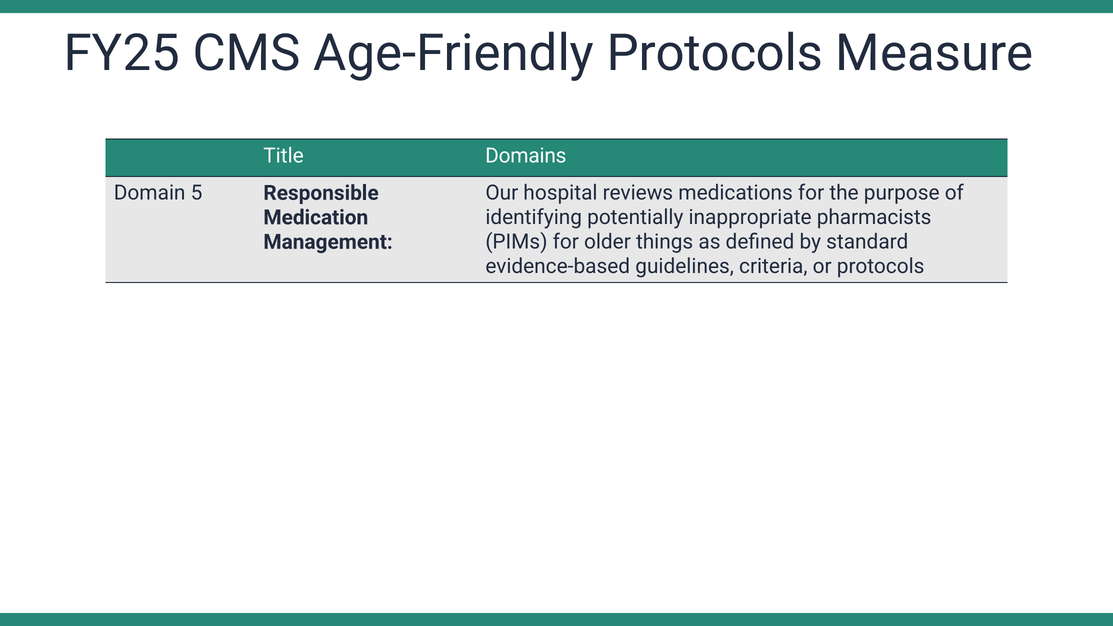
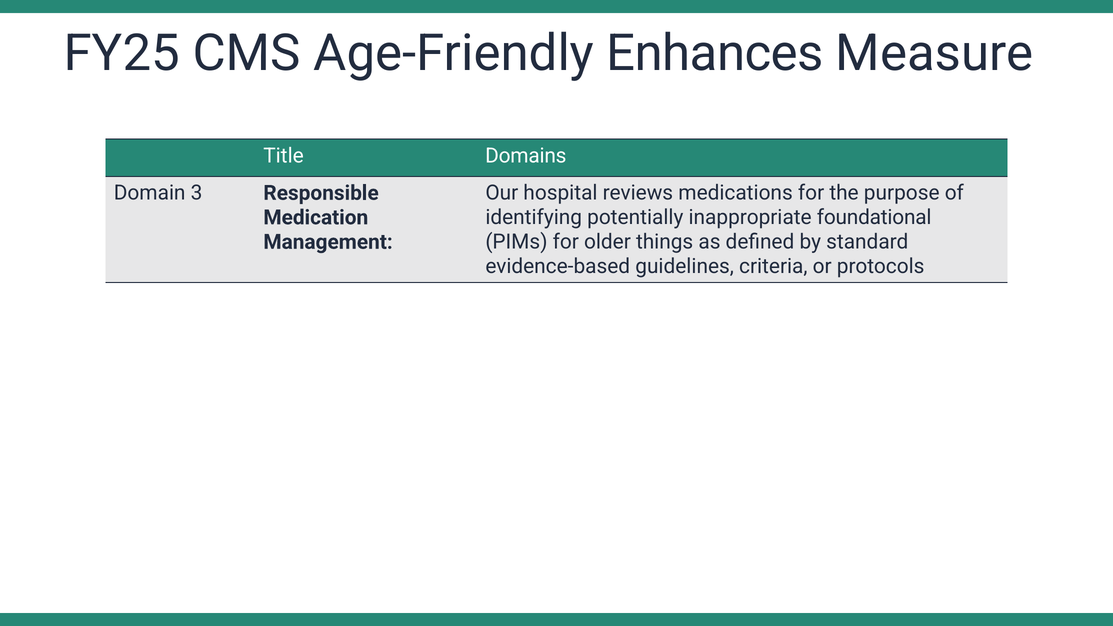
Age-Friendly Protocols: Protocols -> Enhances
5: 5 -> 3
pharmacists: pharmacists -> foundational
